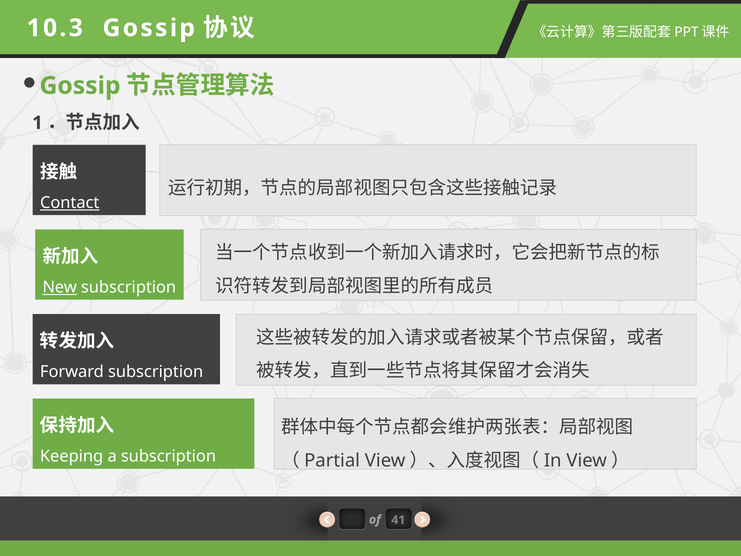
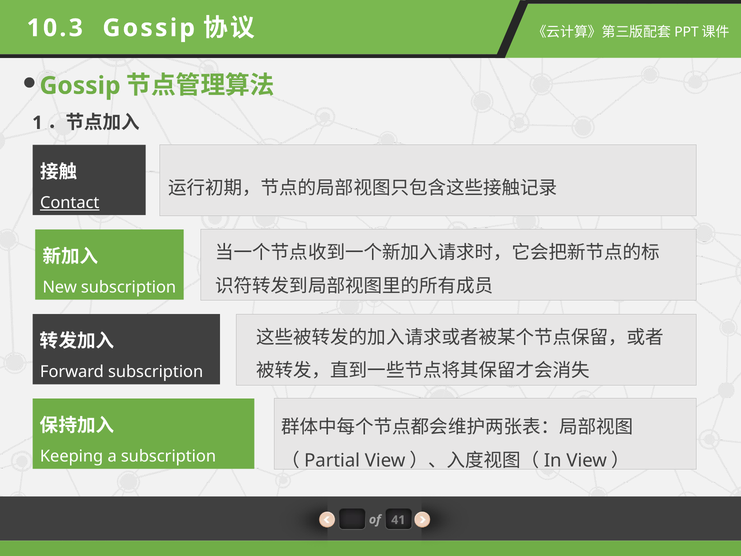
New underline: present -> none
